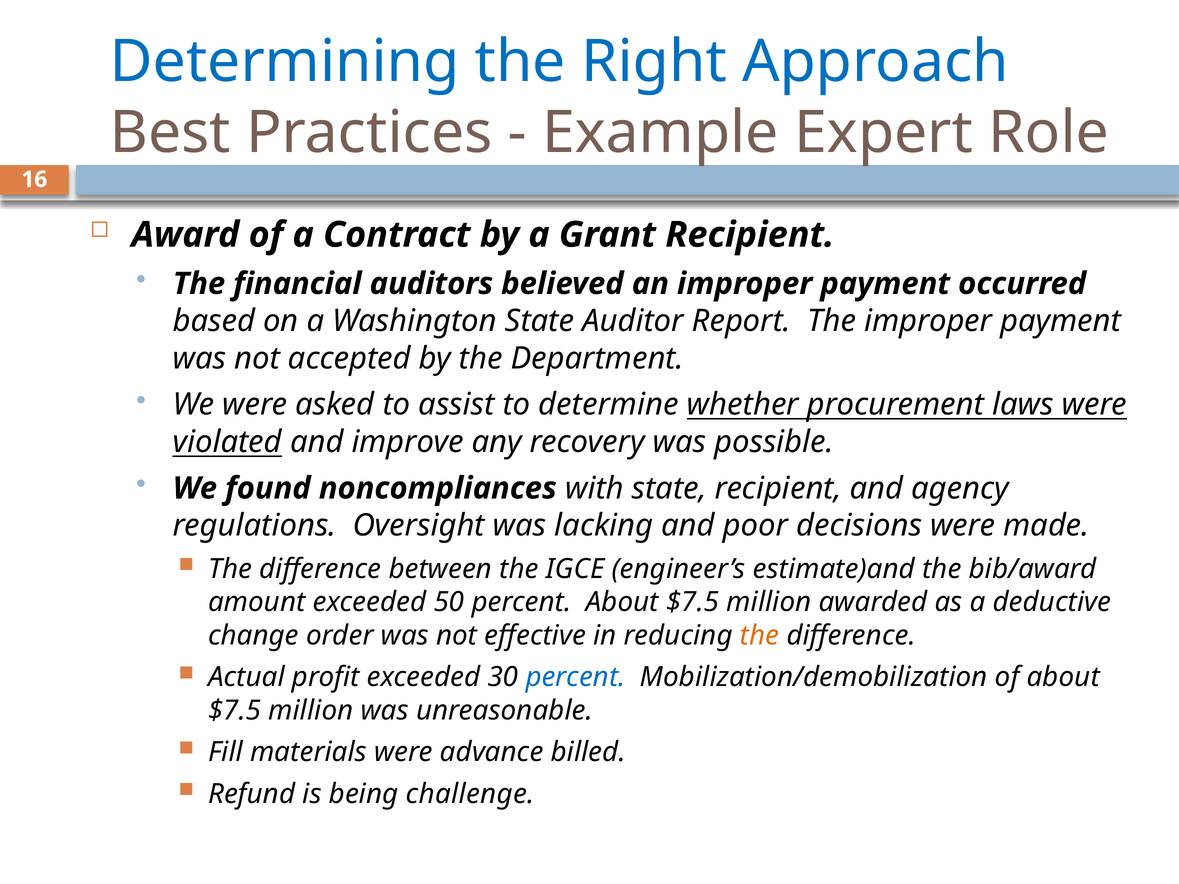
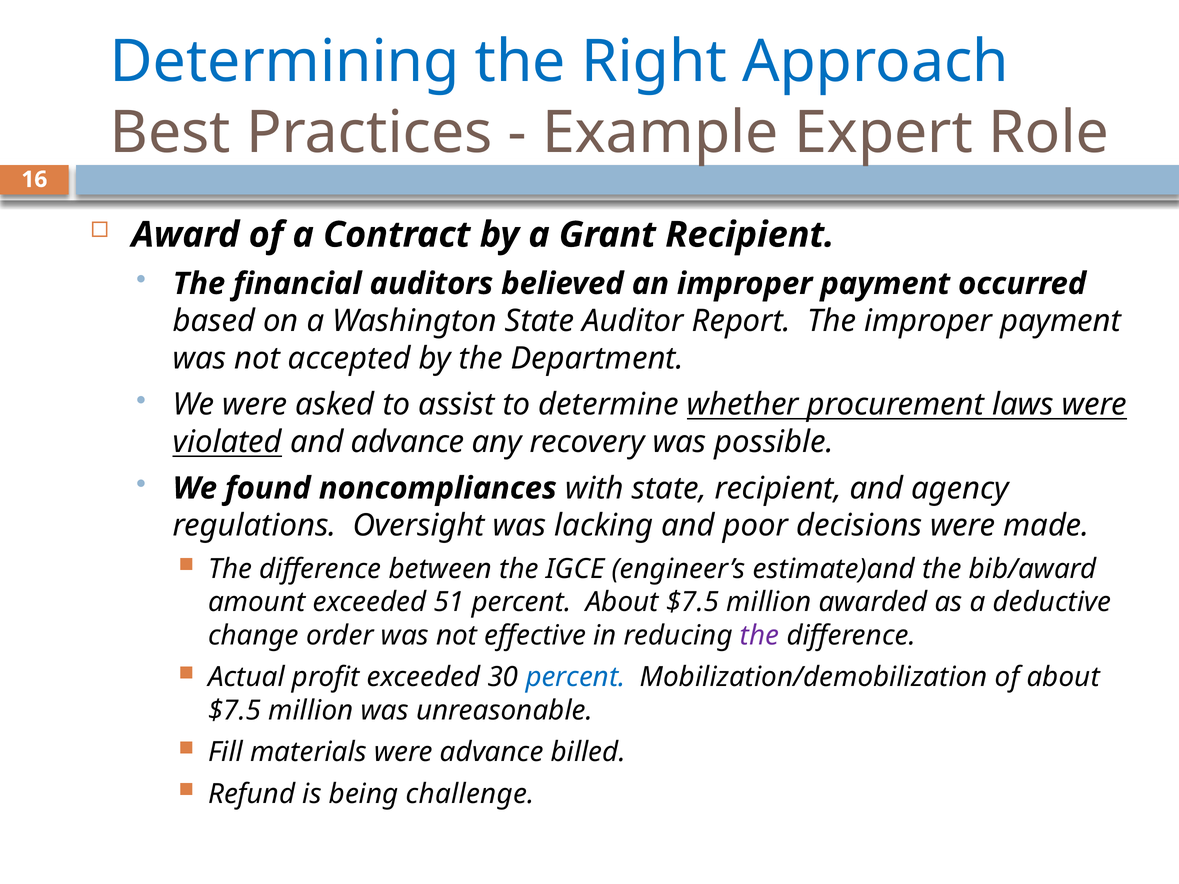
and improve: improve -> advance
50: 50 -> 51
the at (760, 636) colour: orange -> purple
